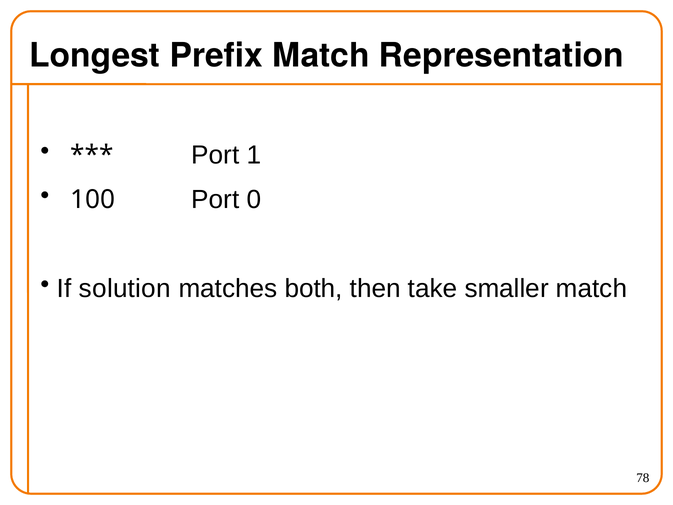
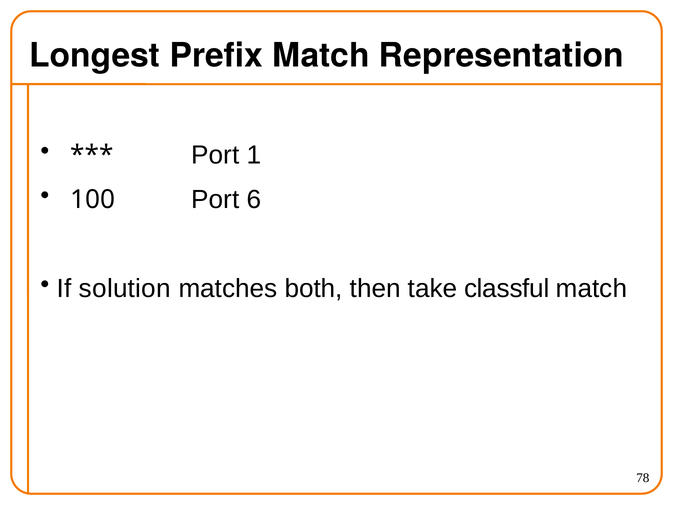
0: 0 -> 6
smaller: smaller -> classful
